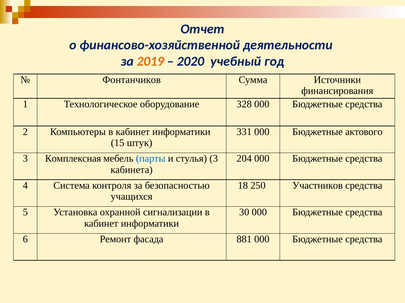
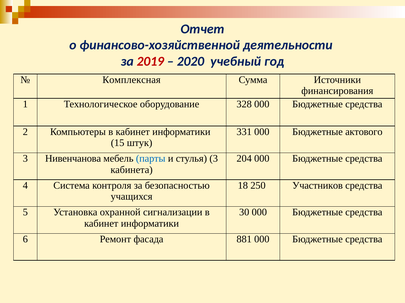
2019 colour: orange -> red
Фонтанчиков: Фонтанчиков -> Комплексная
Комплексная: Комплексная -> Нивенчанова
